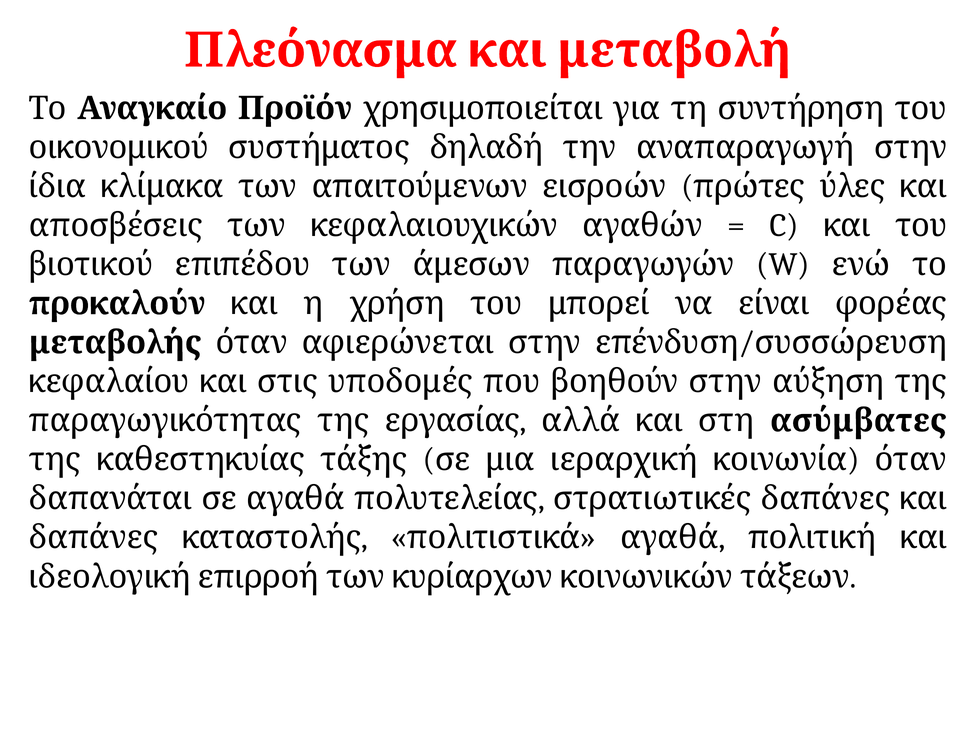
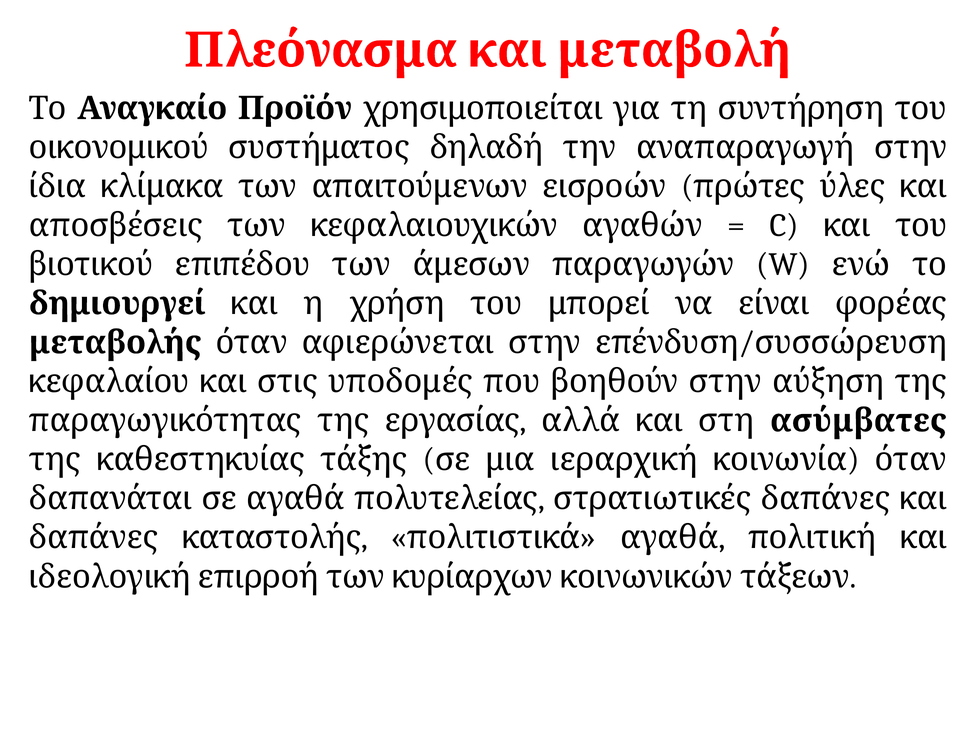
προκαλούν: προκαλούν -> δημιουργεί
